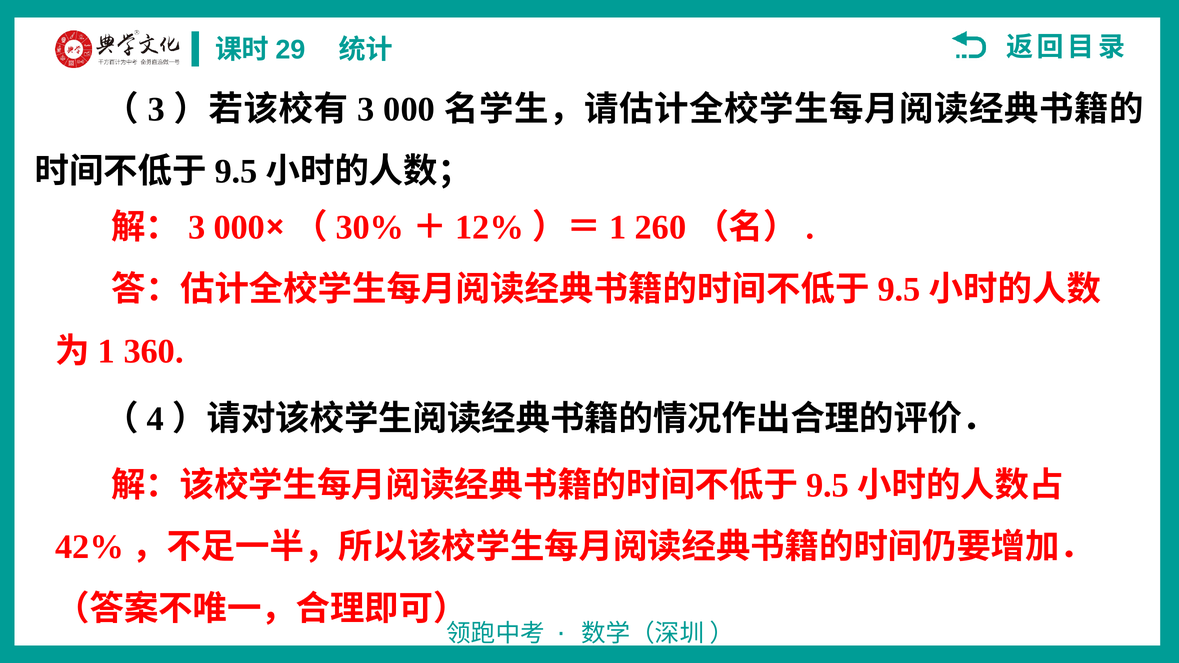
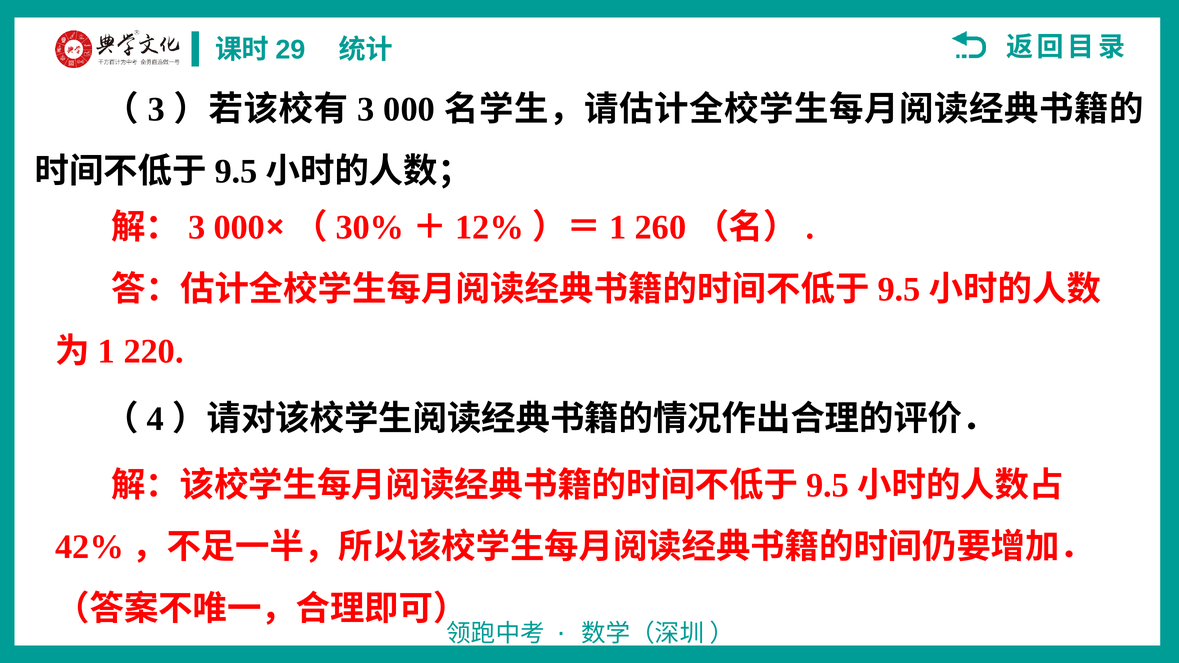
360: 360 -> 220
